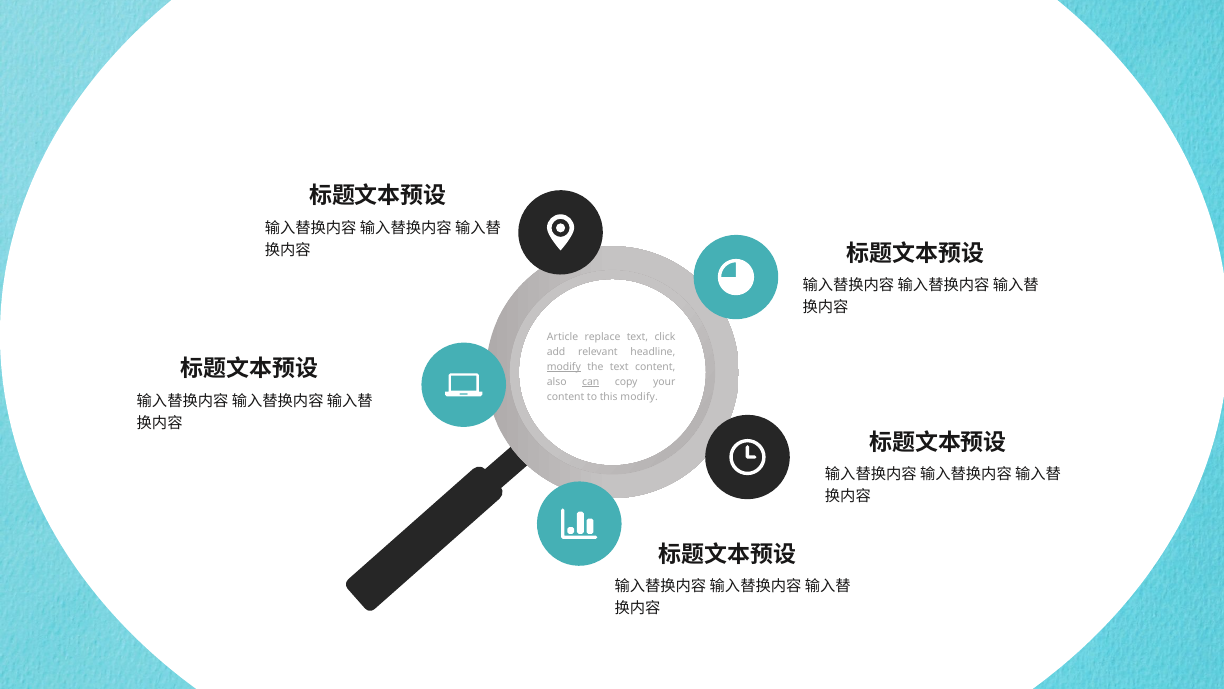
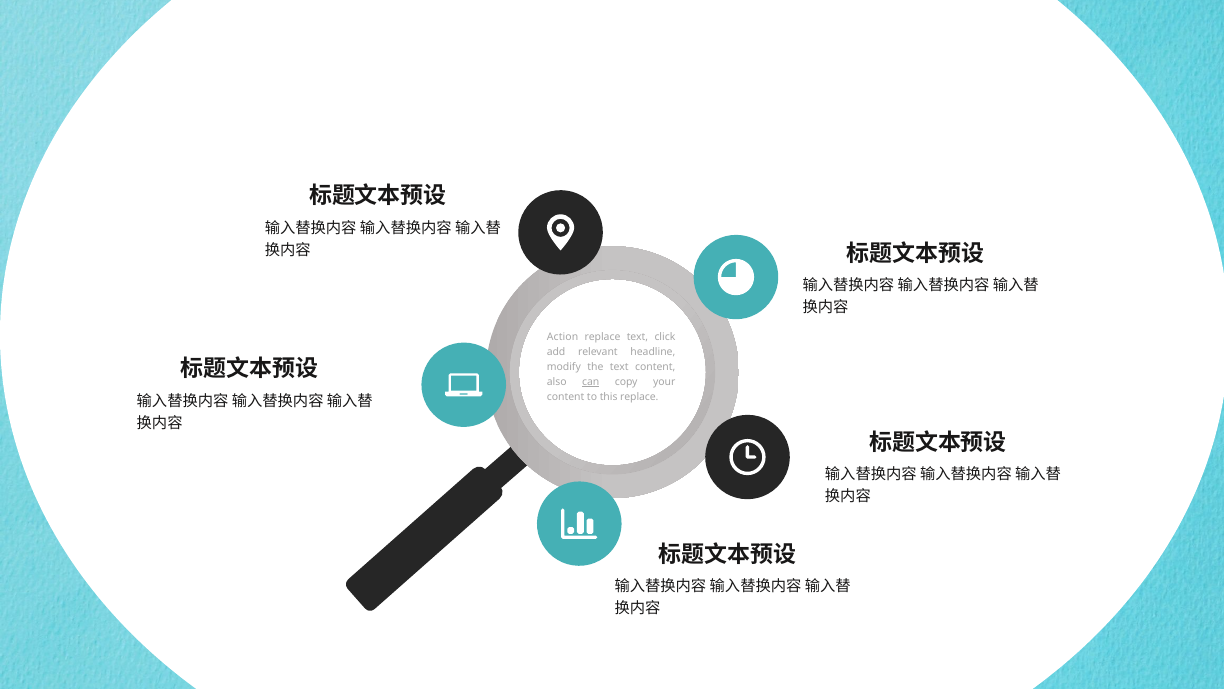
Article: Article -> Action
modify at (564, 367) underline: present -> none
this modify: modify -> replace
